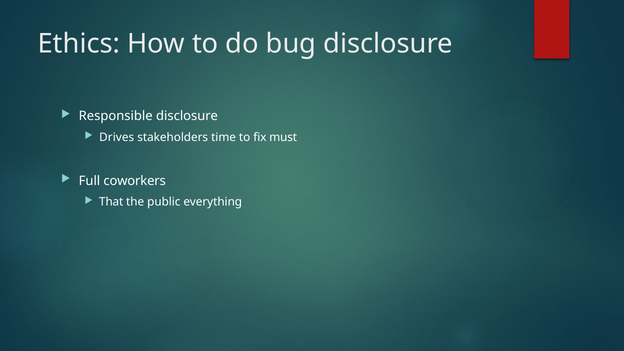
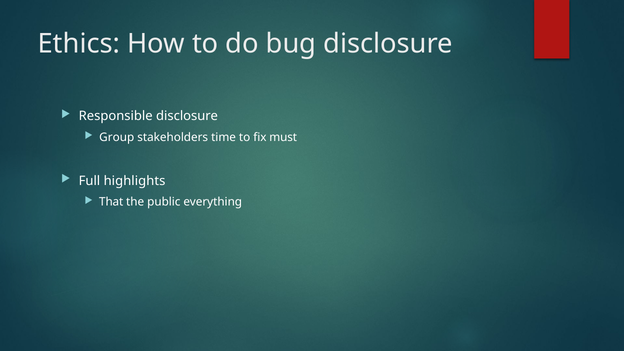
Drives: Drives -> Group
coworkers: coworkers -> highlights
